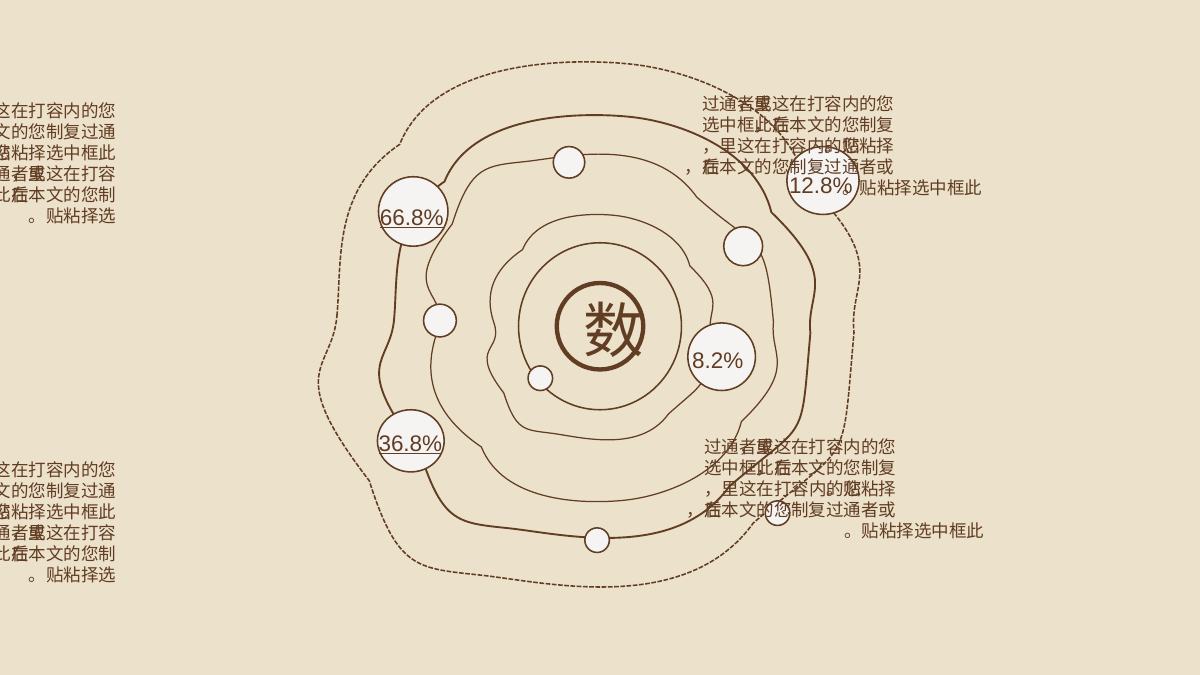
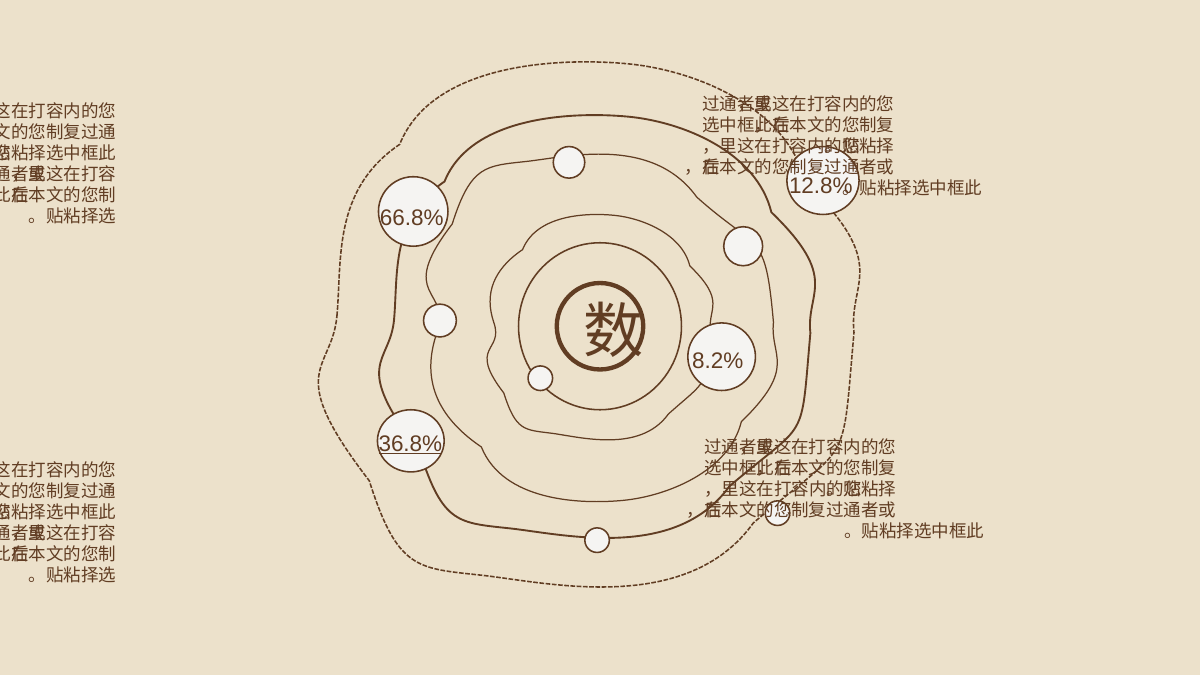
66.8% underline: present -> none
